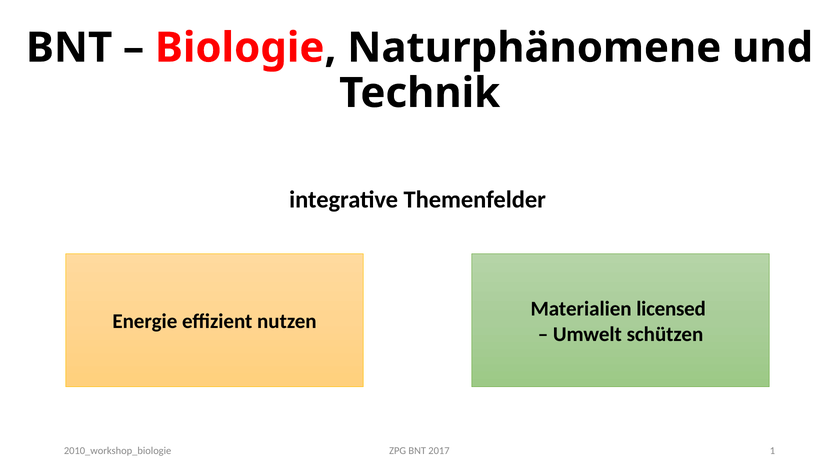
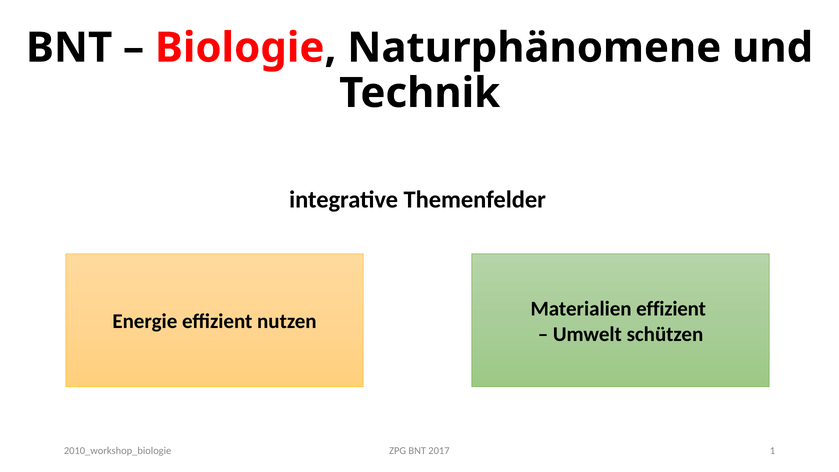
Materialien licensed: licensed -> effizient
